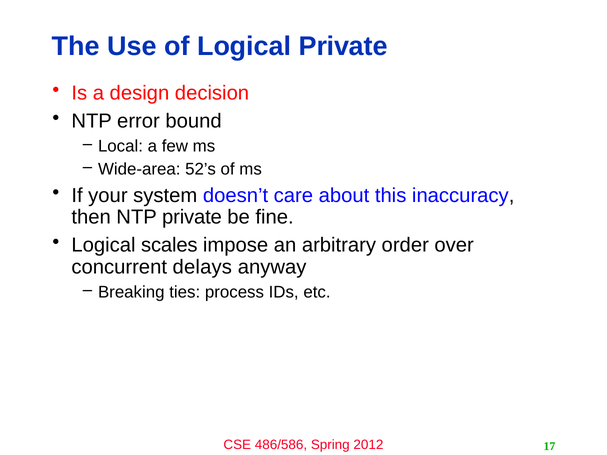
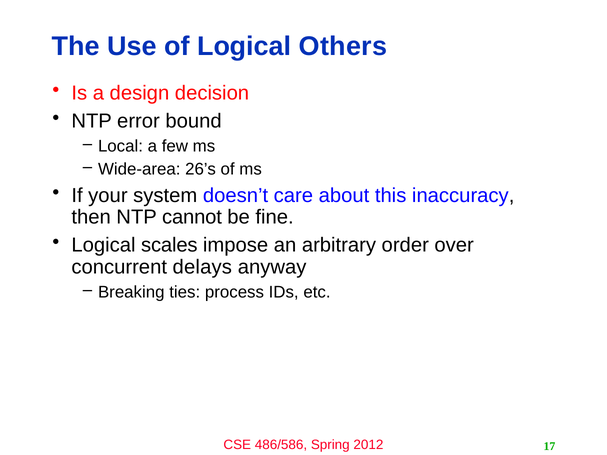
Logical Private: Private -> Others
52’s: 52’s -> 26’s
NTP private: private -> cannot
